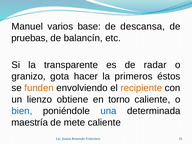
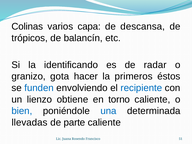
Manuel: Manuel -> Colinas
base: base -> capa
pruebas: pruebas -> trópicos
transparente: transparente -> identificando
funden colour: orange -> blue
recipiente colour: orange -> blue
maestría: maestría -> llevadas
mete: mete -> parte
